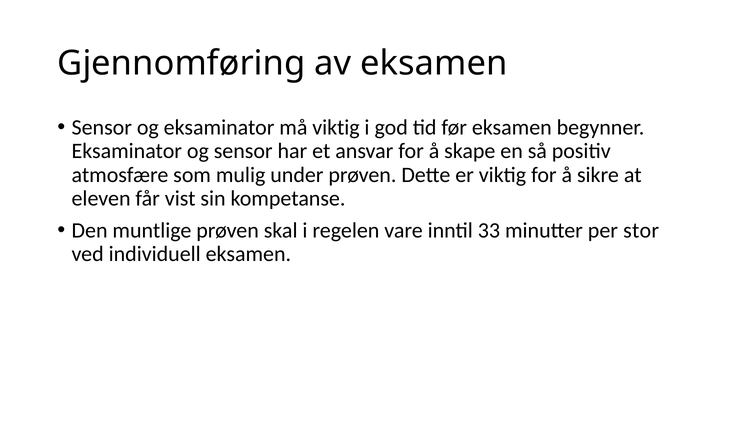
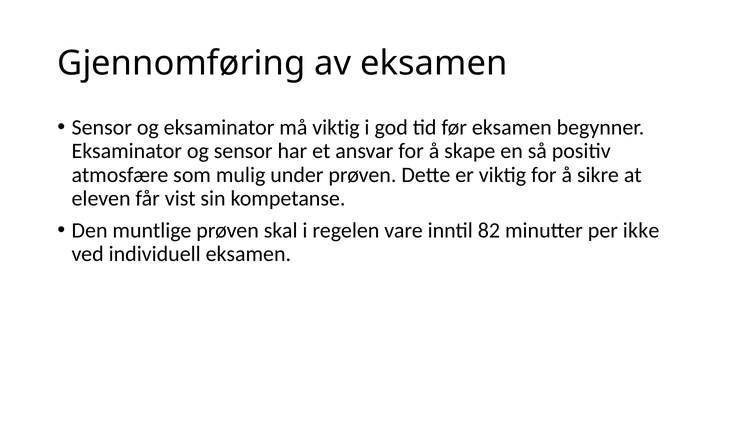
33: 33 -> 82
stor: stor -> ikke
